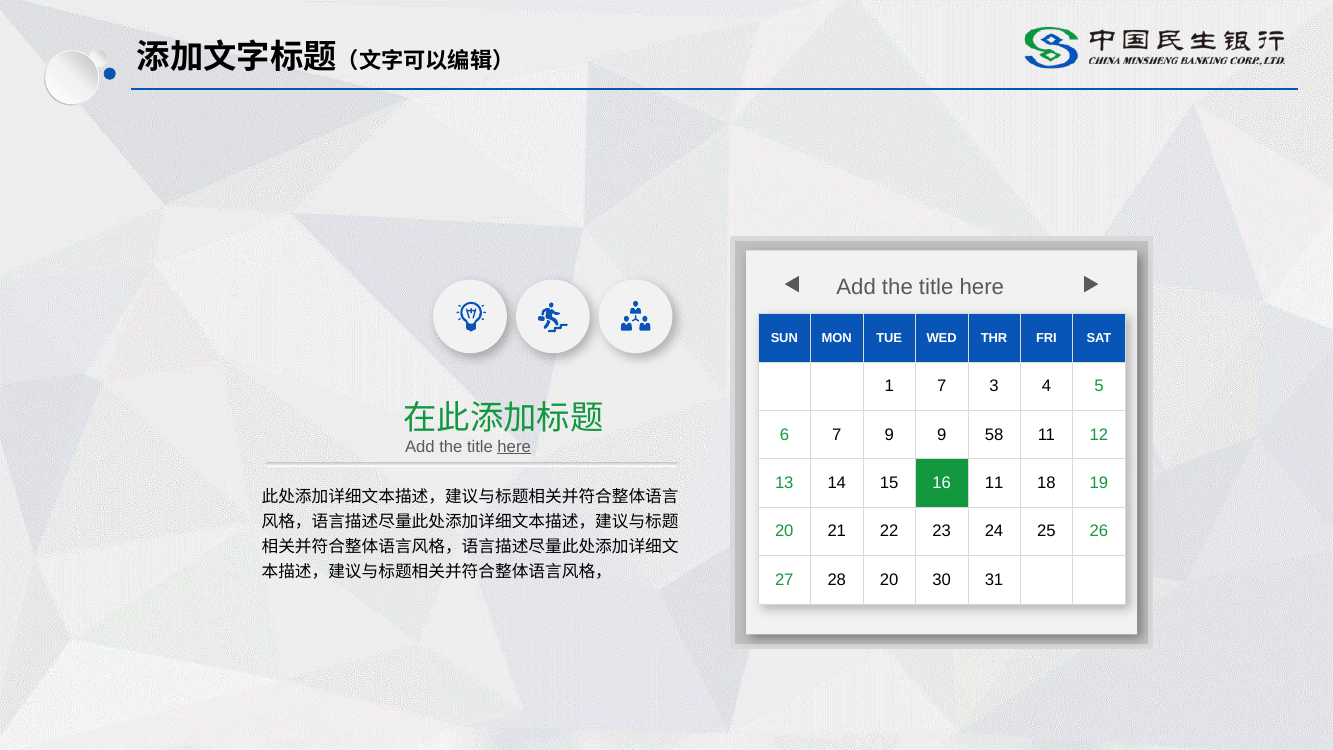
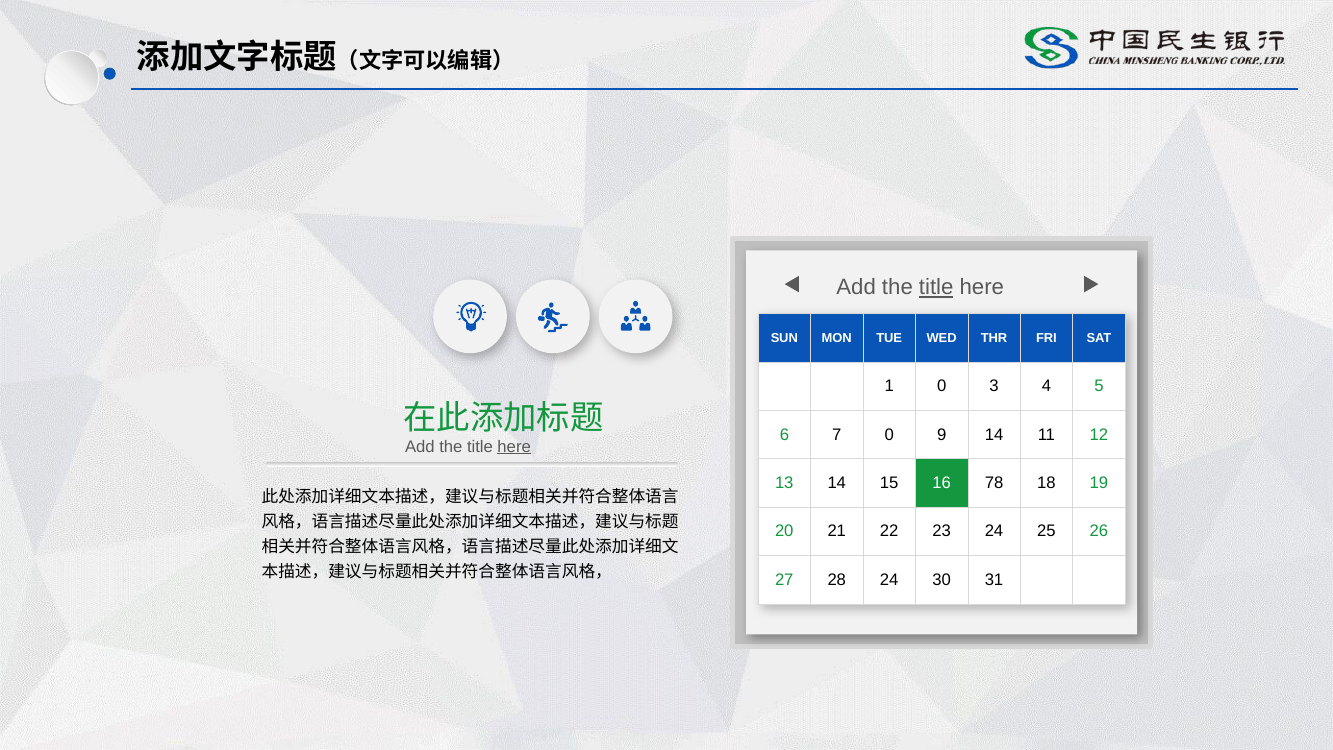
title at (936, 287) underline: none -> present
1 7: 7 -> 0
7 9: 9 -> 0
9 58: 58 -> 14
16 11: 11 -> 78
28 20: 20 -> 24
